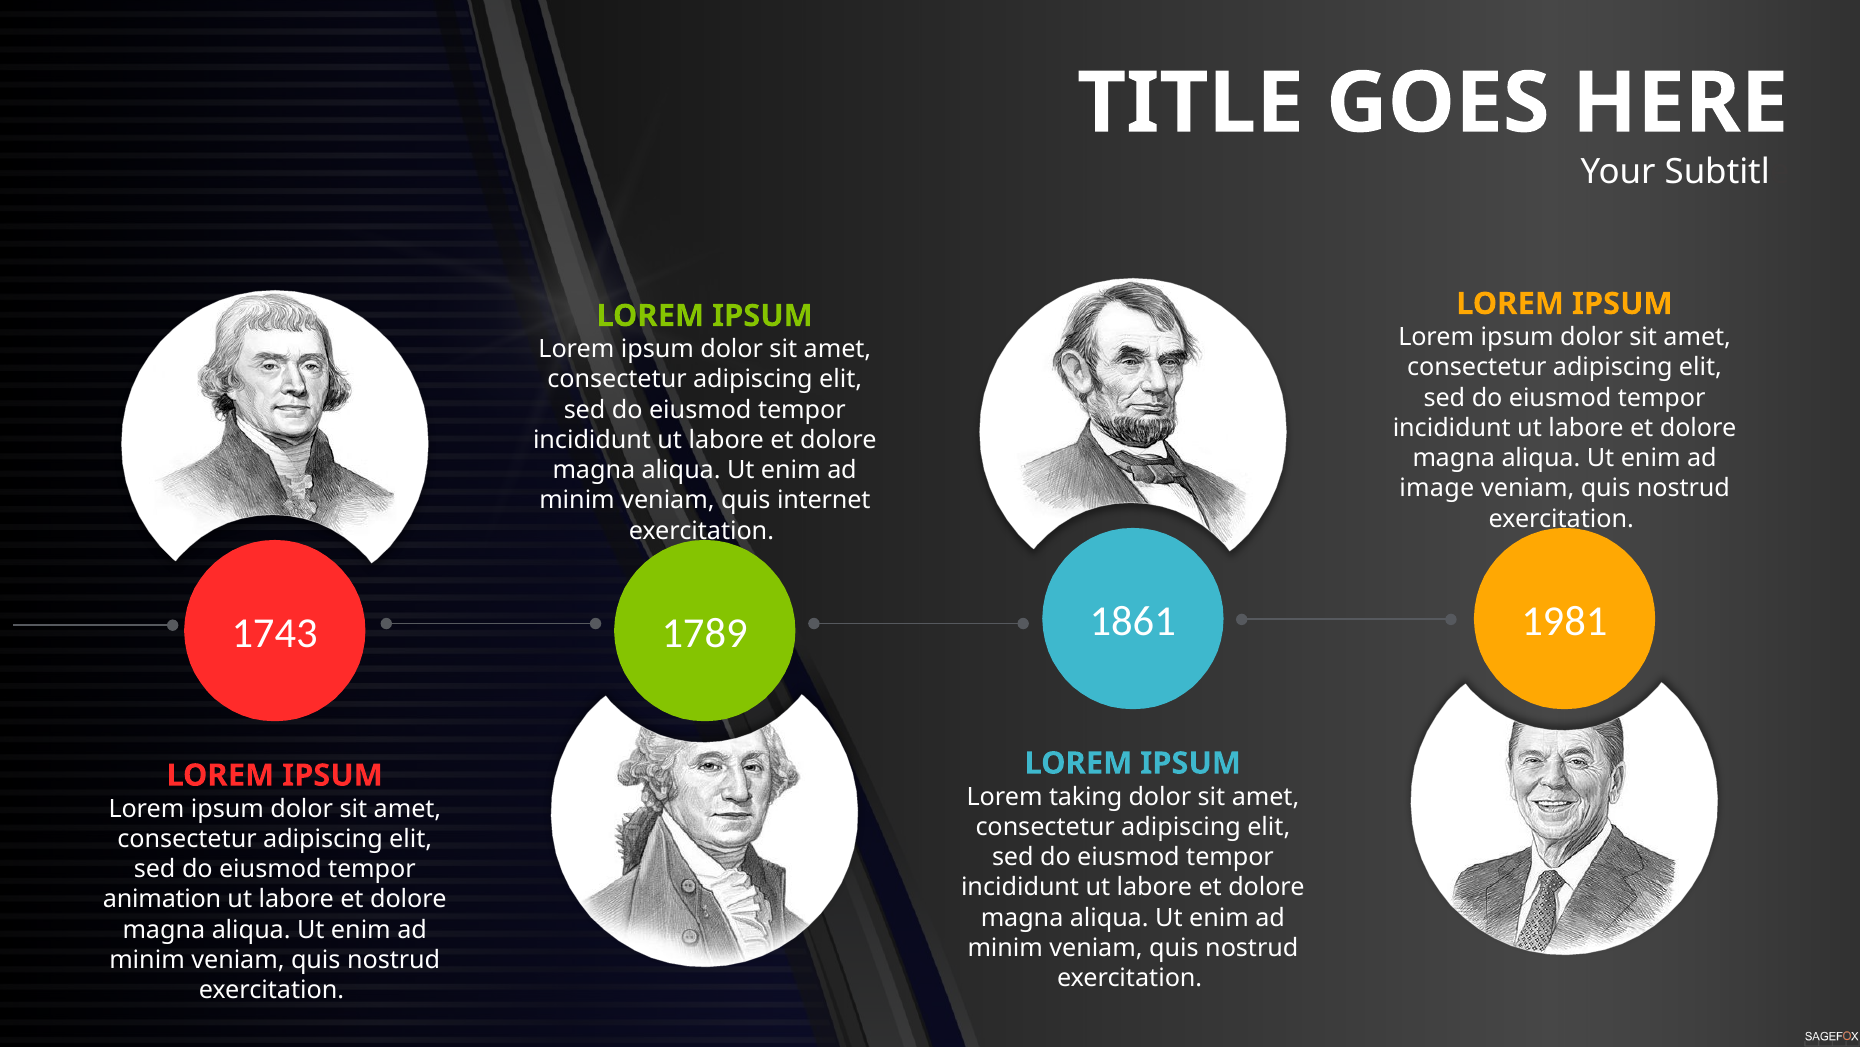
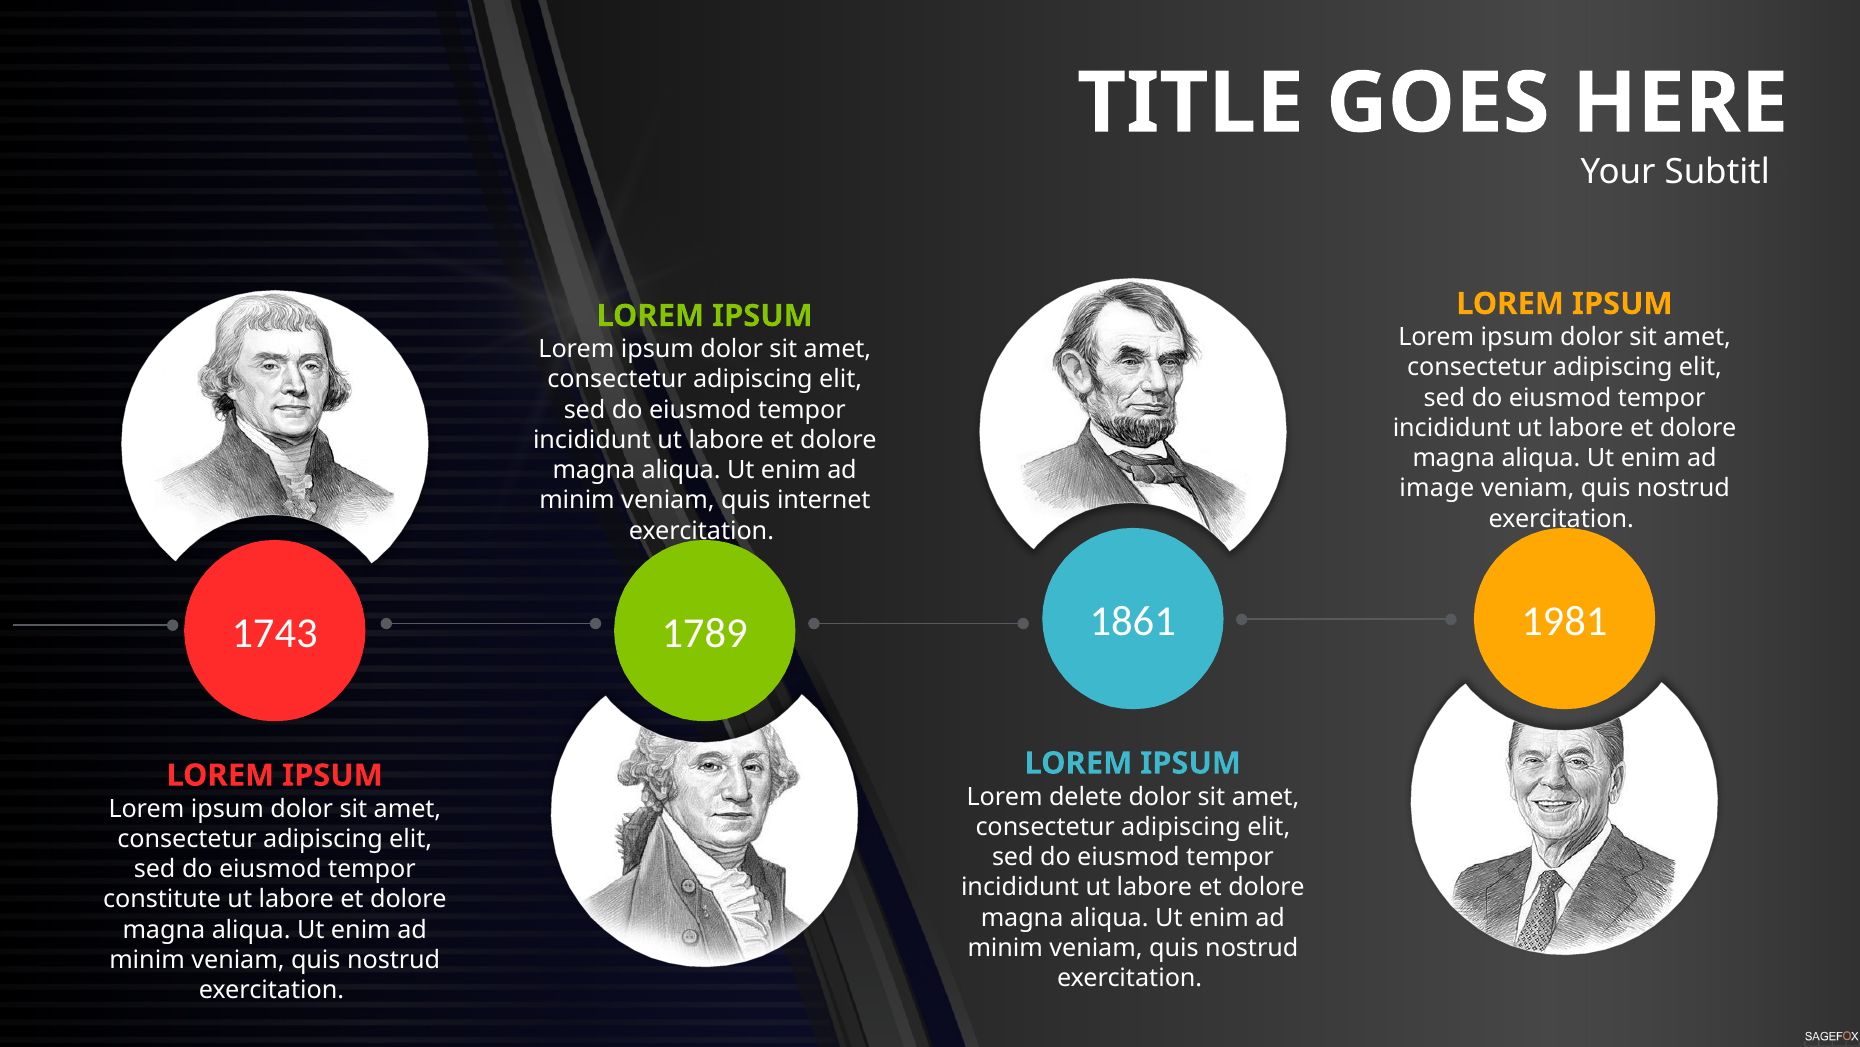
taking: taking -> delete
animation: animation -> constitute
